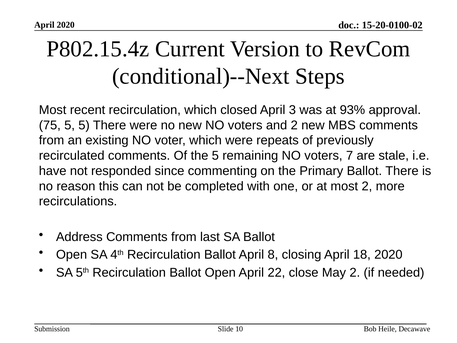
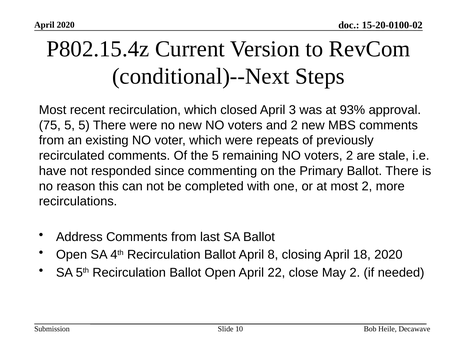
voters 7: 7 -> 2
